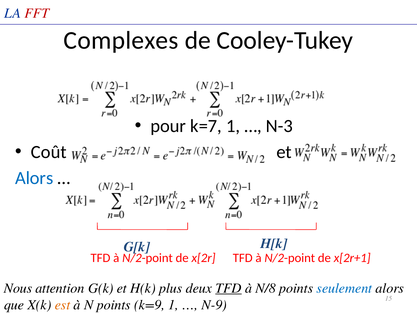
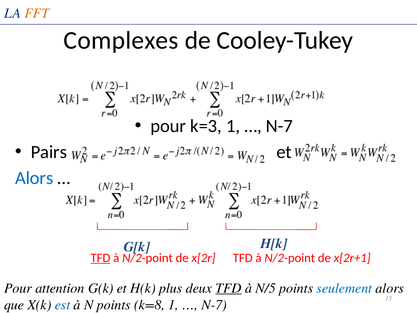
FFT colour: red -> orange
k=7: k=7 -> k=3
N-3 at (279, 126): N-3 -> N-7
Coût: Coût -> Pairs
TFD at (100, 258) underline: none -> present
Nous at (18, 288): Nous -> Pour
N/8: N/8 -> N/5
est colour: orange -> blue
k=9: k=9 -> k=8
N-9 at (214, 305): N-9 -> N-7
